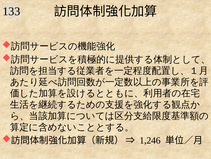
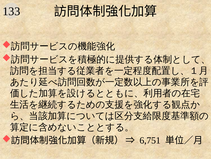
1,246: 1,246 -> 6,751
